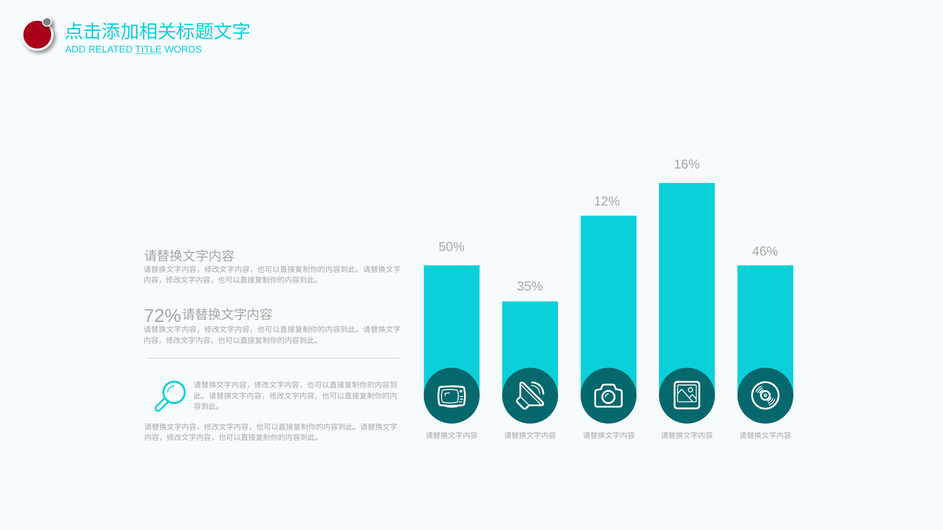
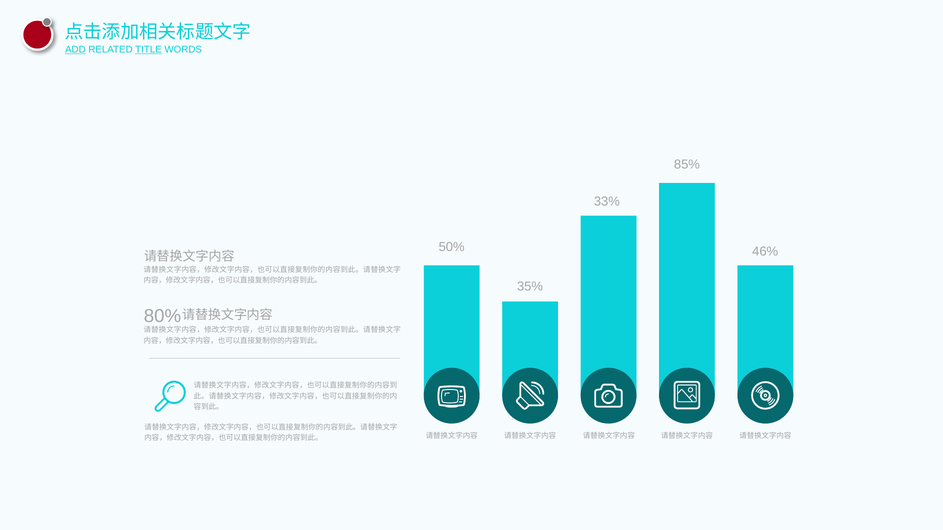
ADD underline: none -> present
16%: 16% -> 85%
12%: 12% -> 33%
72%: 72% -> 80%
